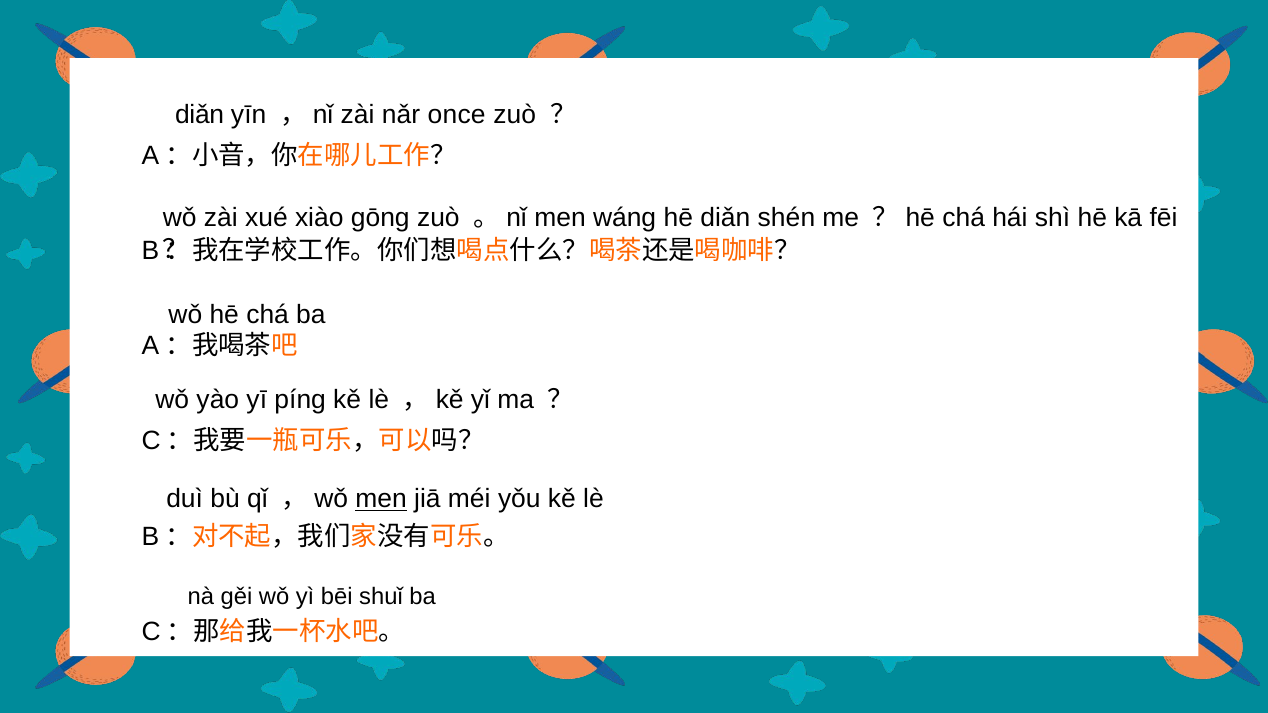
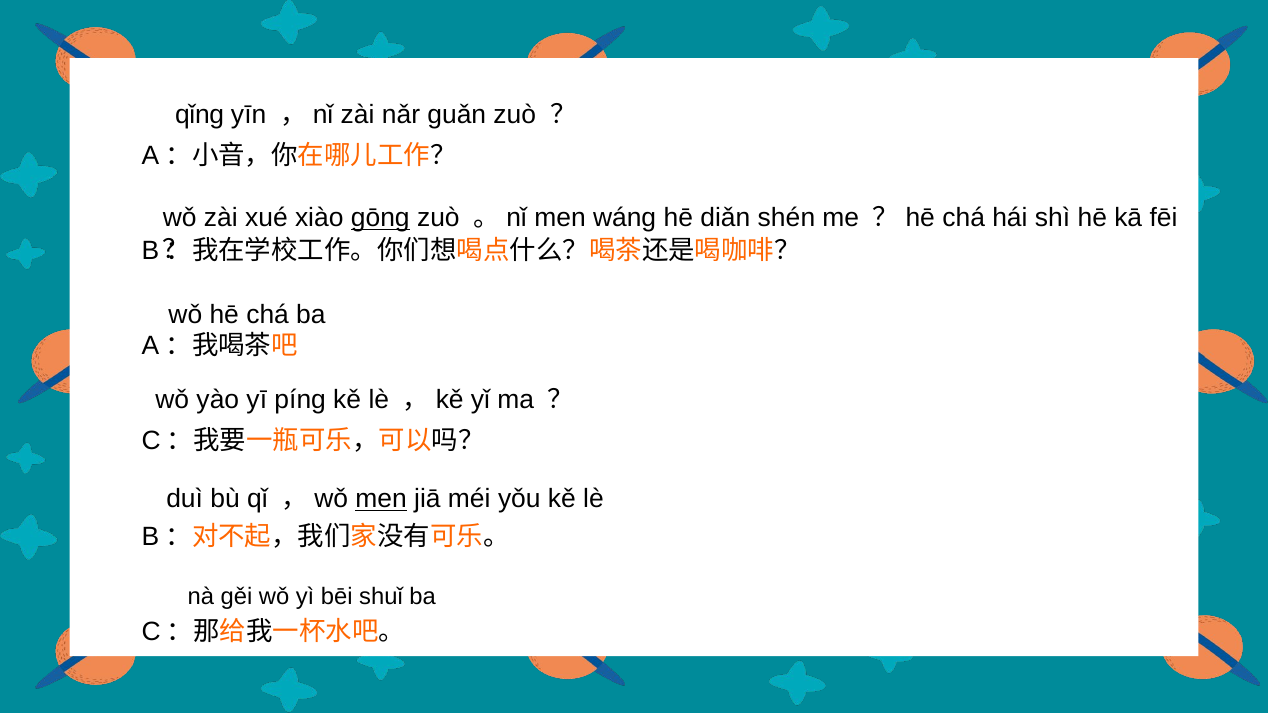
diǎn at (200, 114): diǎn -> qǐng
once: once -> guǎn
gōng underline: none -> present
